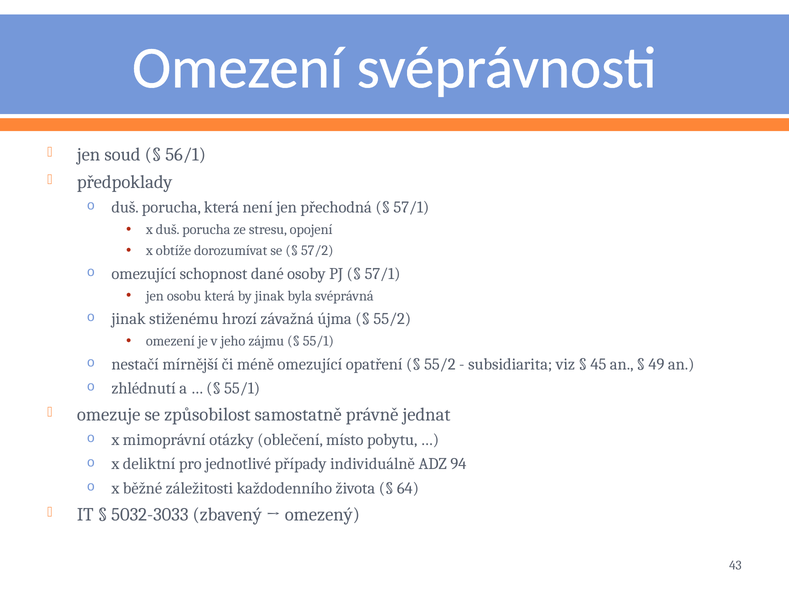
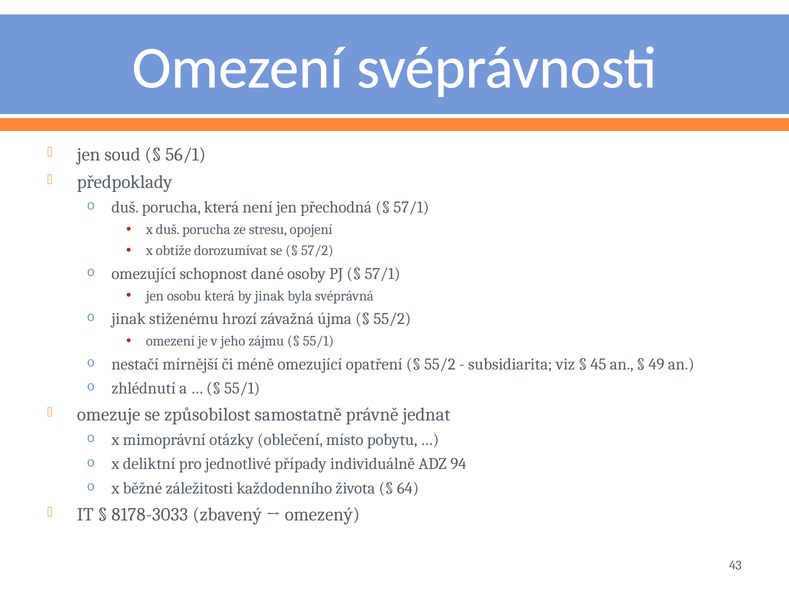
5032-3033: 5032-3033 -> 8178-3033
